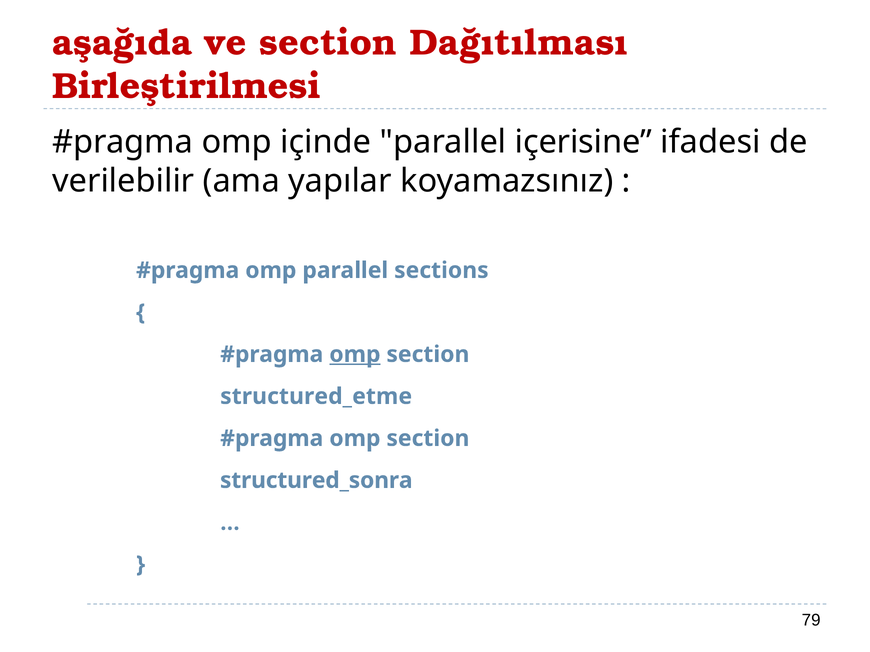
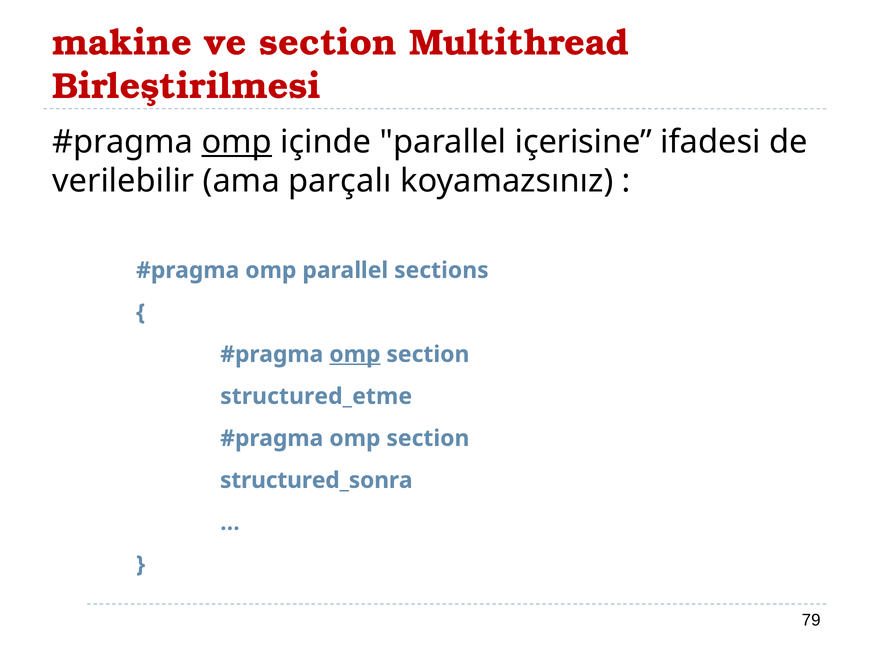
aşağıda: aşağıda -> makine
Dağıtılması: Dağıtılması -> Multithread
omp at (237, 142) underline: none -> present
yapılar: yapılar -> parçalı
